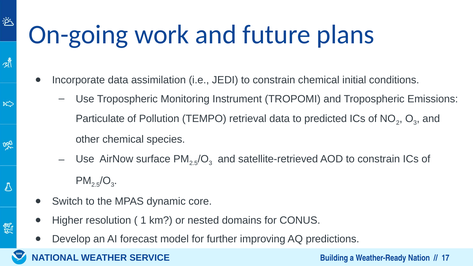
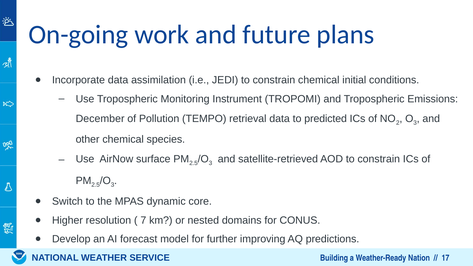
Particulate: Particulate -> December
1: 1 -> 7
